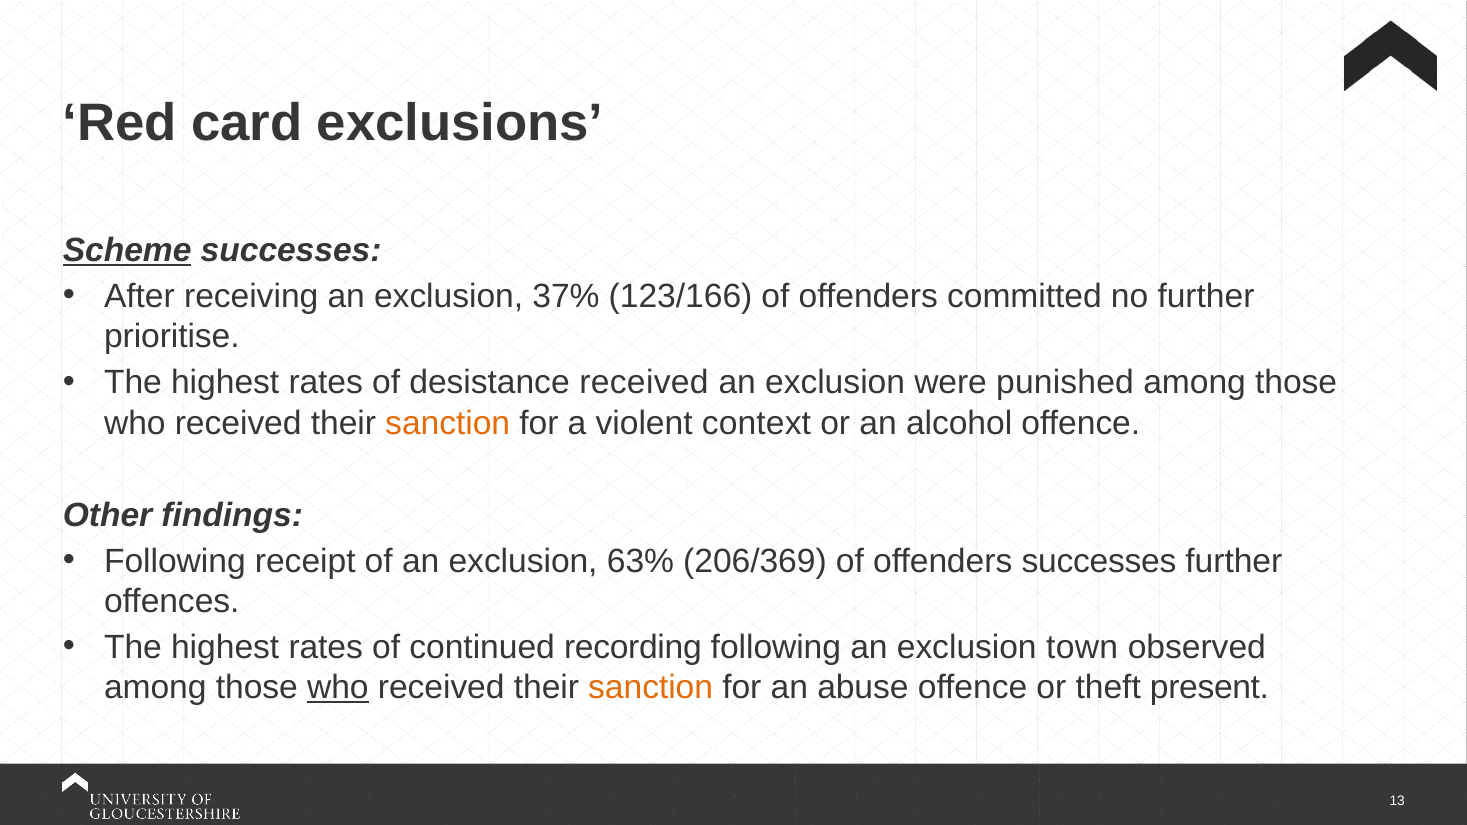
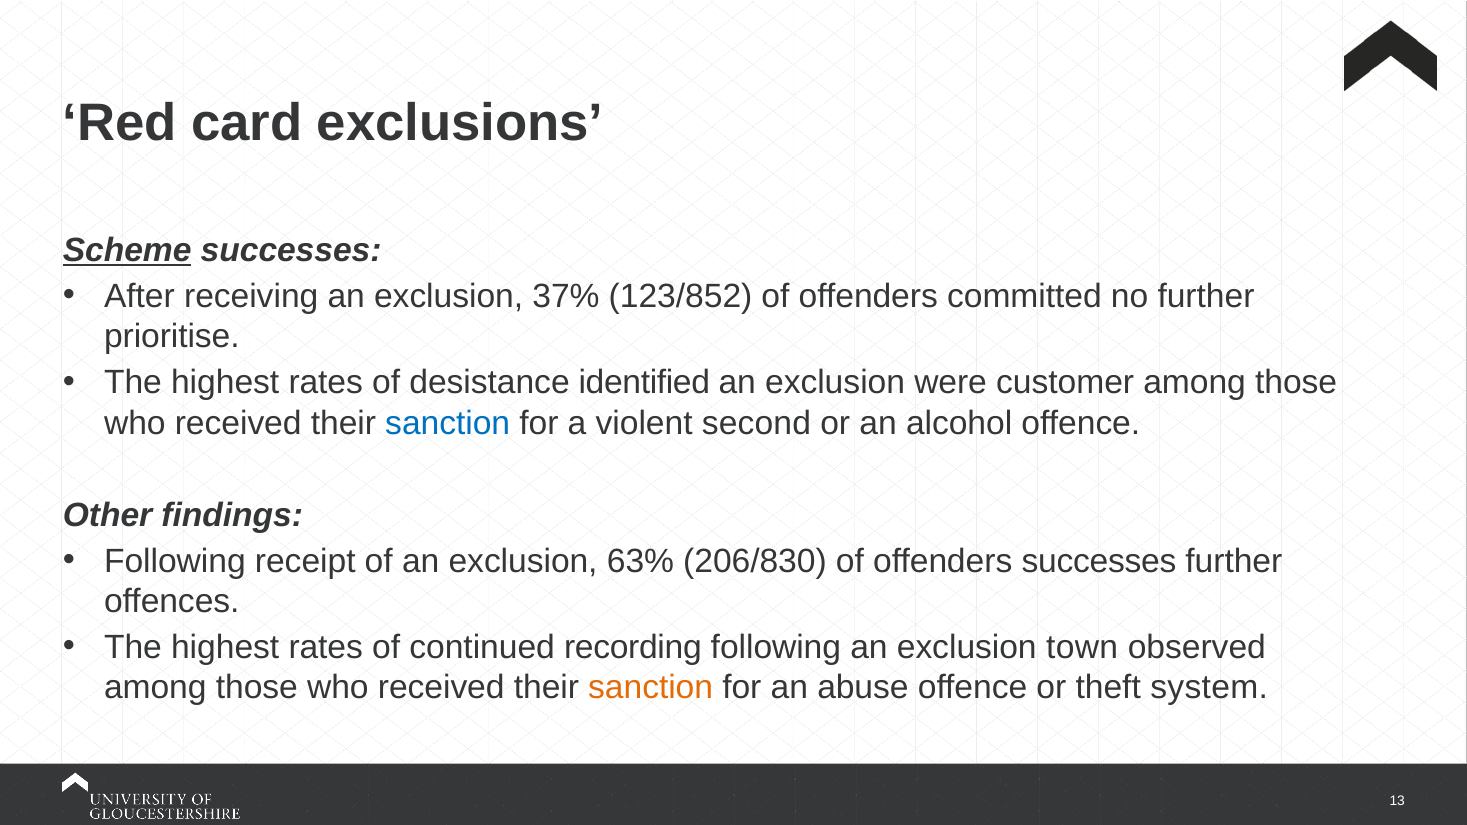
123/166: 123/166 -> 123/852
desistance received: received -> identified
punished: punished -> customer
sanction at (448, 423) colour: orange -> blue
context: context -> second
206/369: 206/369 -> 206/830
who at (338, 688) underline: present -> none
present: present -> system
